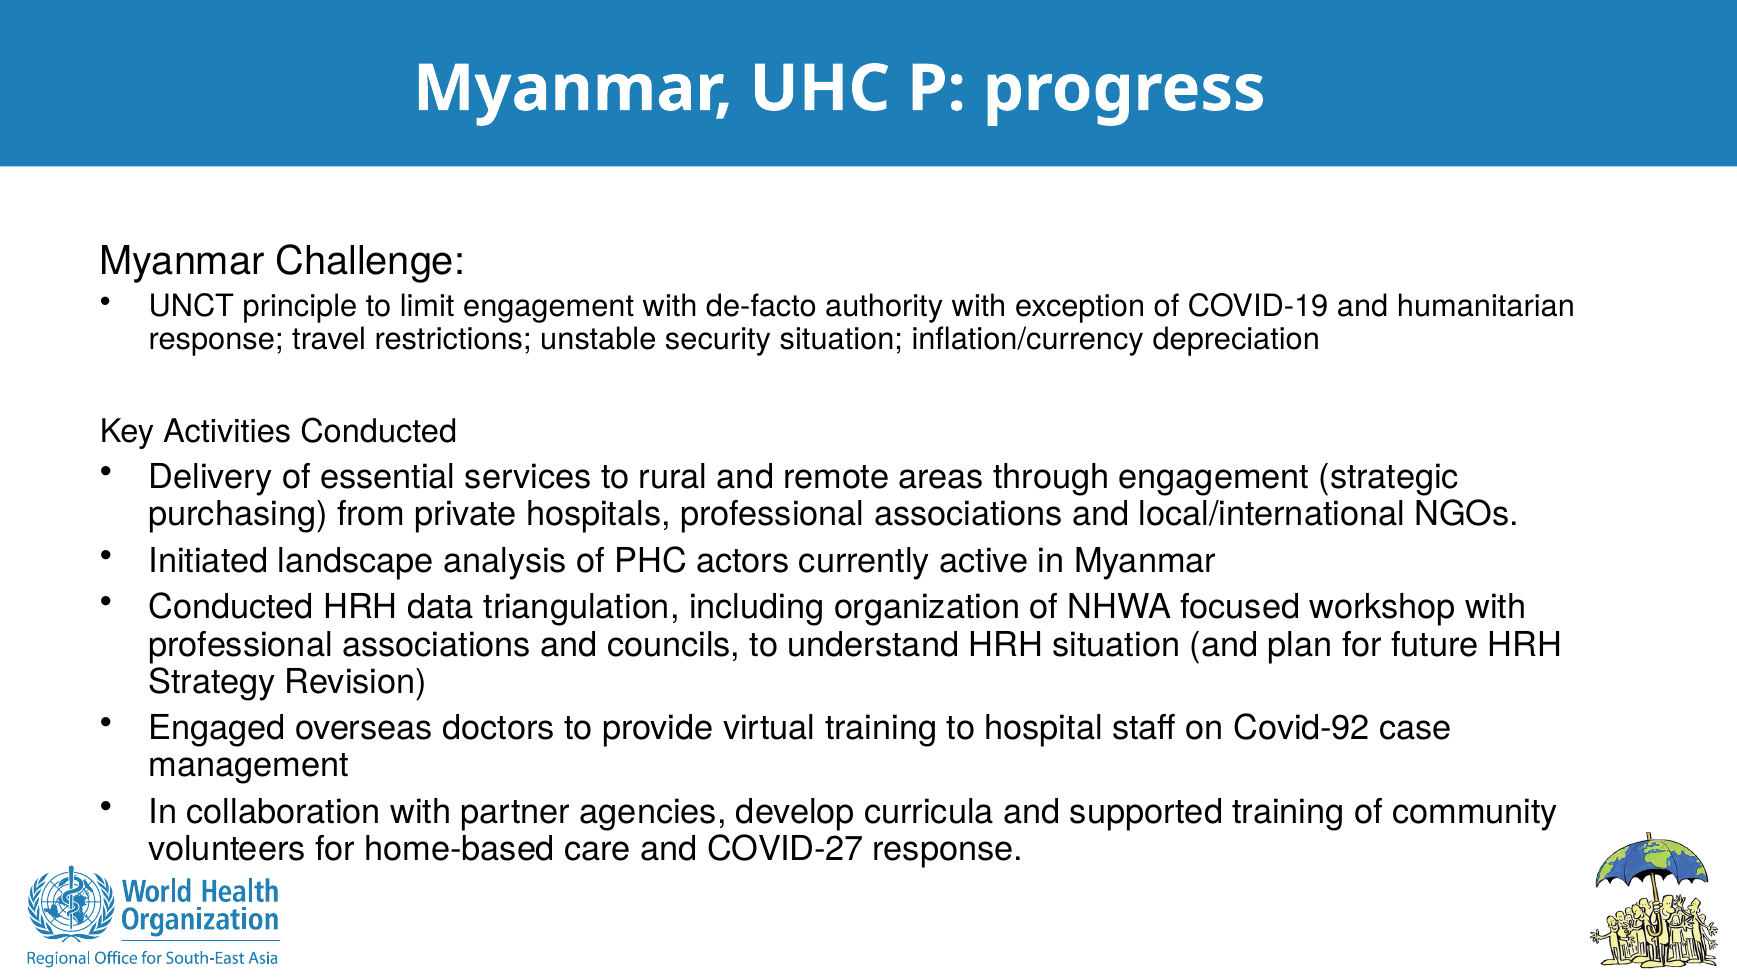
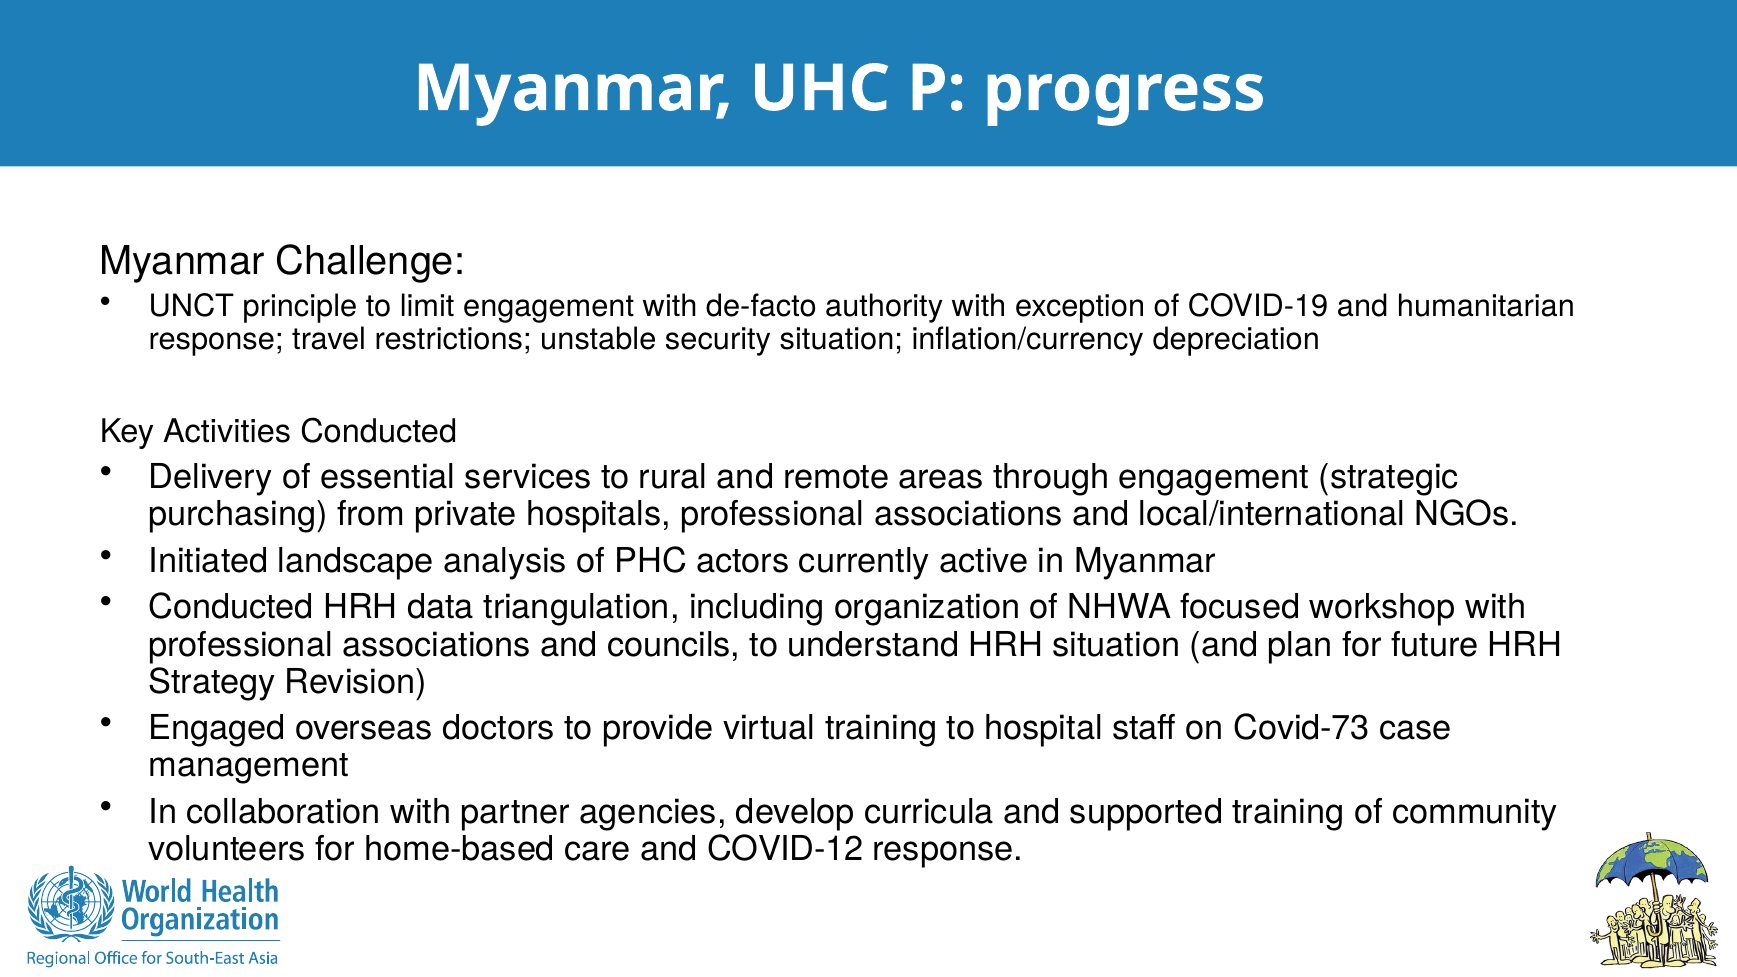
Covid-92: Covid-92 -> Covid-73
COVID-27: COVID-27 -> COVID-12
